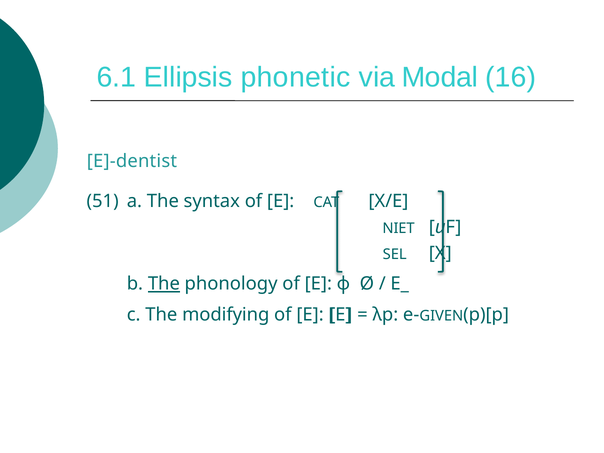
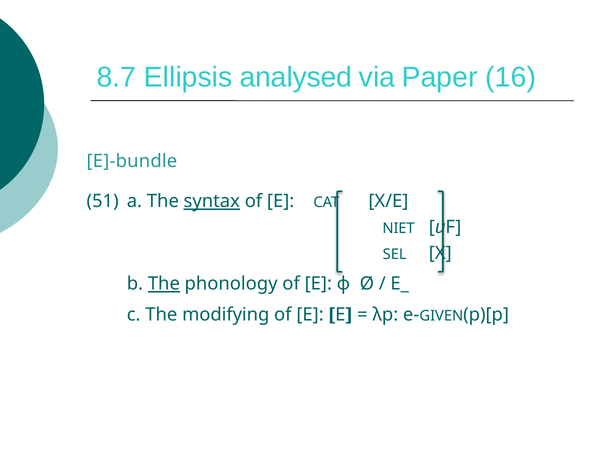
6.1: 6.1 -> 8.7
phonetic: phonetic -> analysed
Modal: Modal -> Paper
E]-dentist: E]-dentist -> E]-bundle
syntax underline: none -> present
